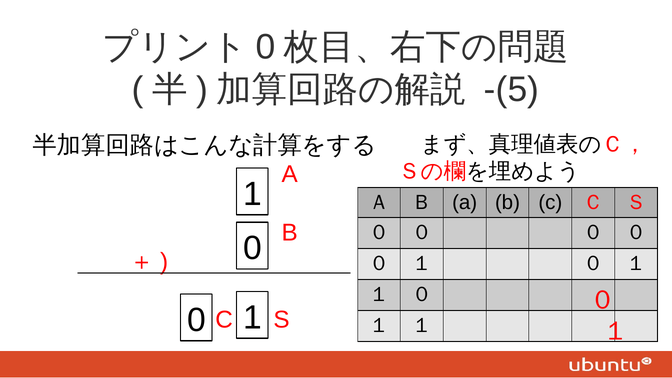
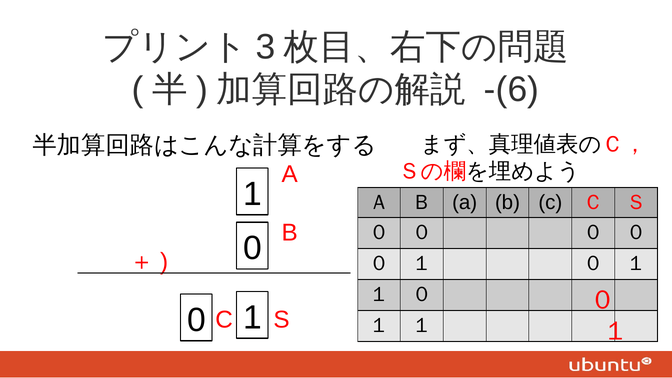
0 at (266, 47): 0 -> 3
-(5: -(5 -> -(6
